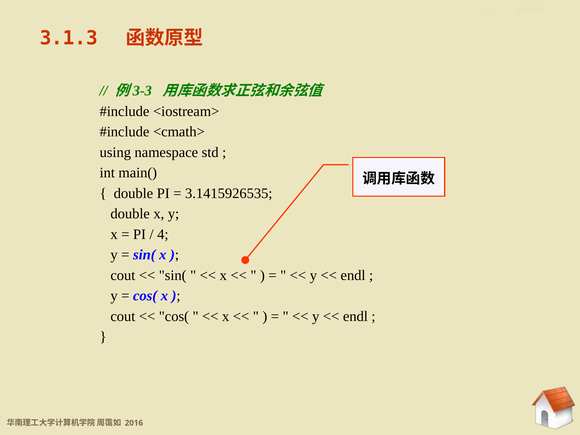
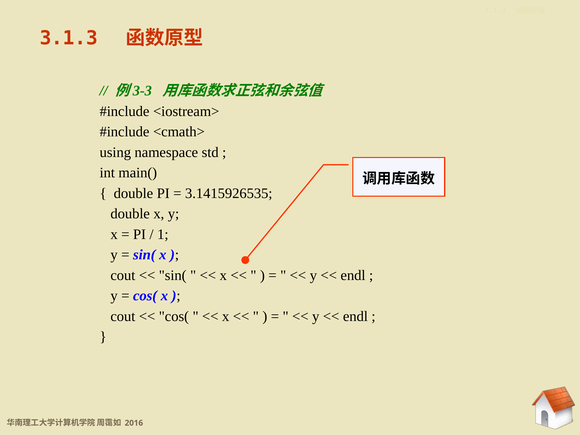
4: 4 -> 1
